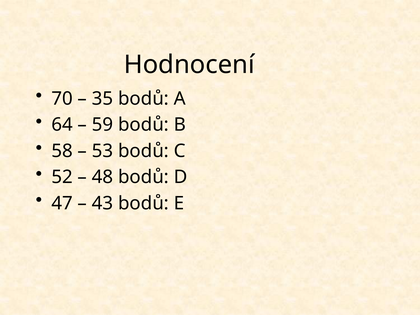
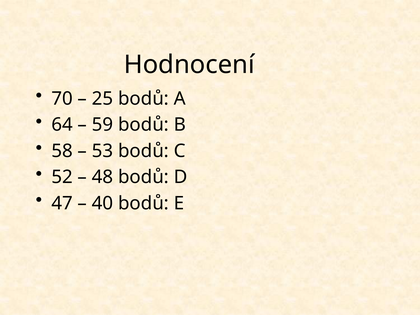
35: 35 -> 25
43: 43 -> 40
